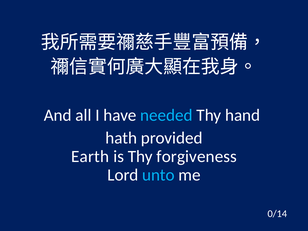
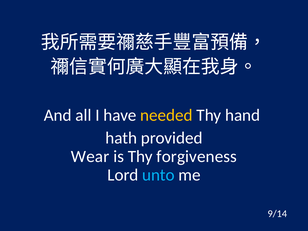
needed colour: light blue -> yellow
Earth: Earth -> Wear
0/14: 0/14 -> 9/14
